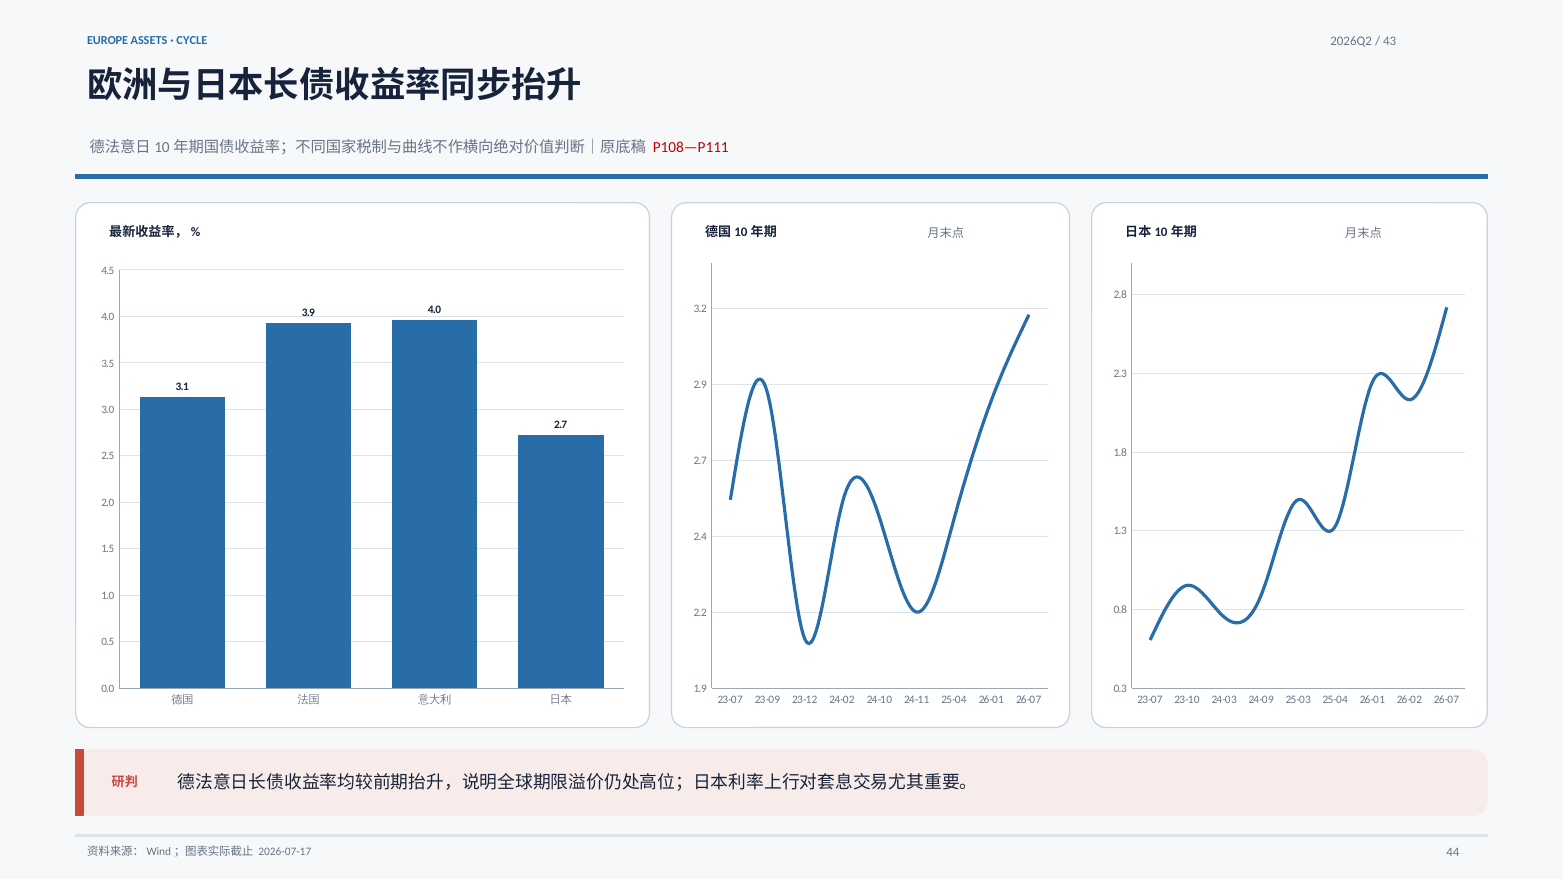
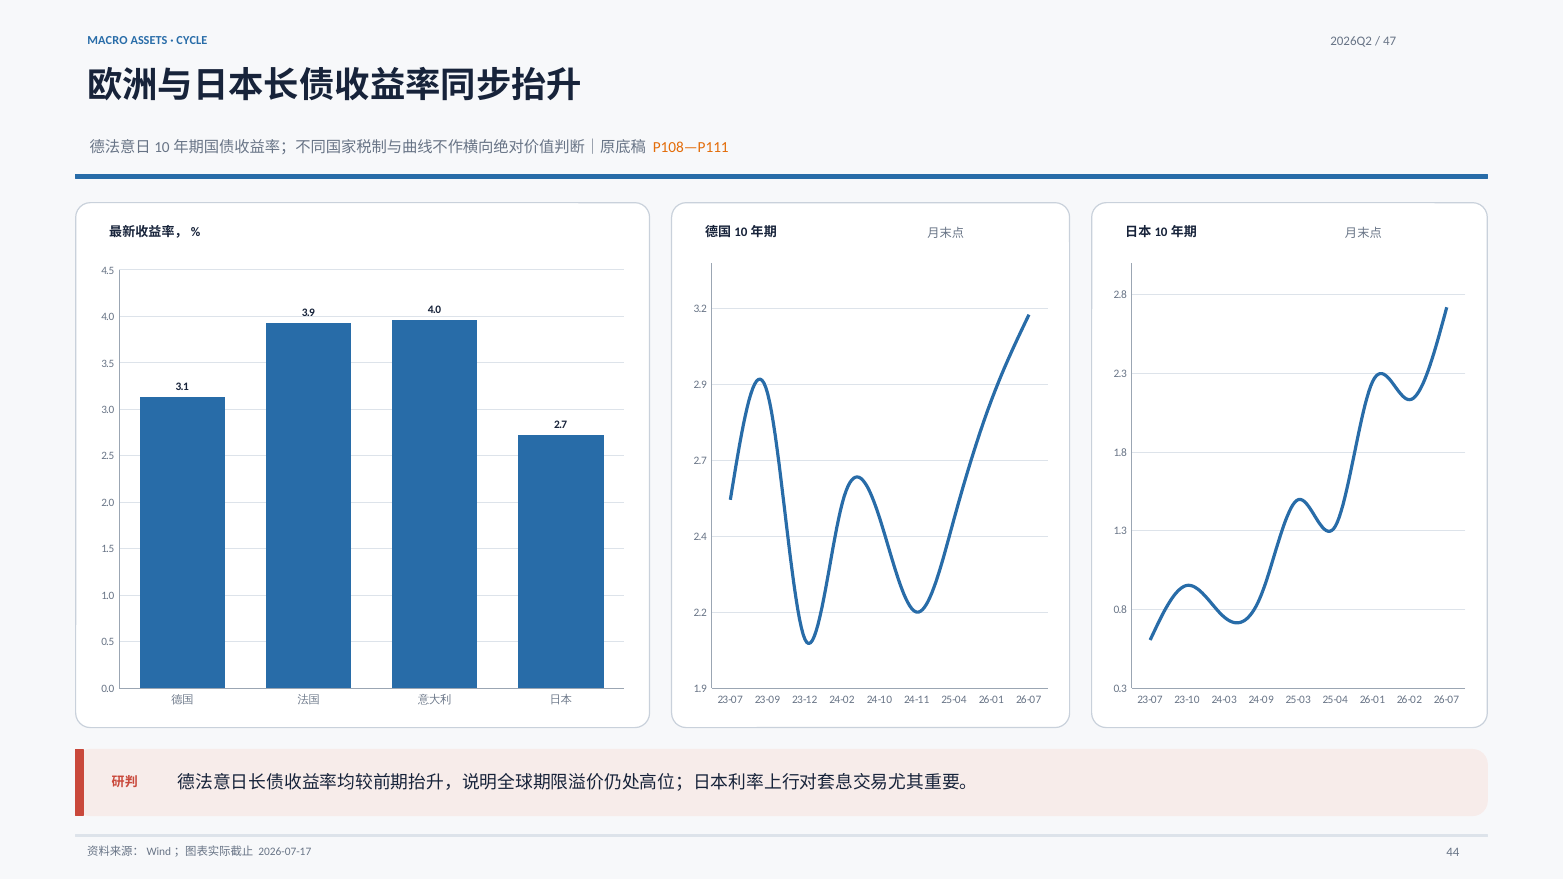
EUROPE: EUROPE -> MACRO
43: 43 -> 47
P108—P111 colour: red -> orange
